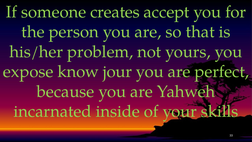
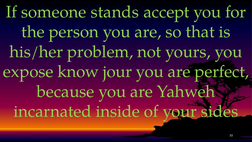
creates: creates -> stands
skills: skills -> sides
